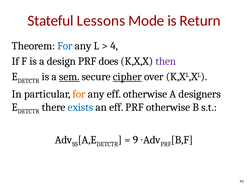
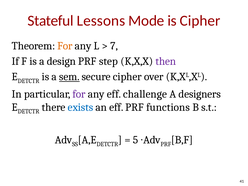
is Return: Return -> Cipher
For at (65, 46) colour: blue -> orange
4: 4 -> 7
does: does -> step
cipher at (127, 77) underline: present -> none
for at (79, 94) colour: orange -> purple
eff otherwise: otherwise -> challenge
PRF otherwise: otherwise -> functions
9: 9 -> 5
